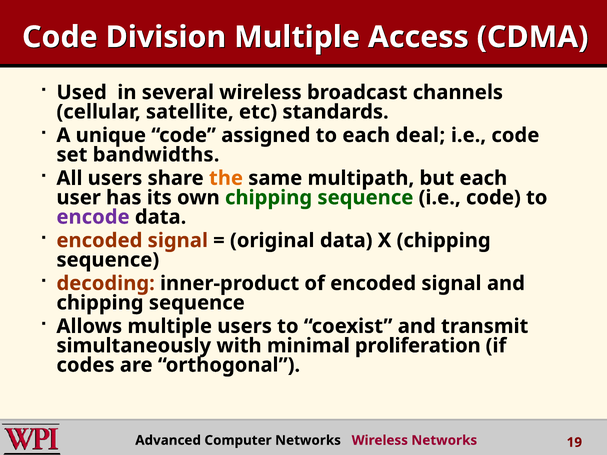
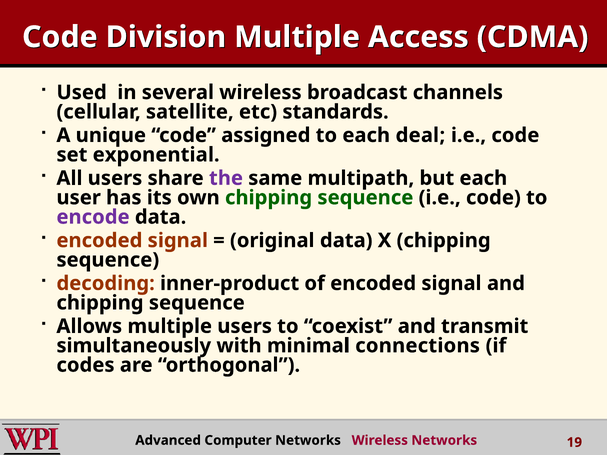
bandwidths: bandwidths -> exponential
the colour: orange -> purple
proliferation: proliferation -> connections
